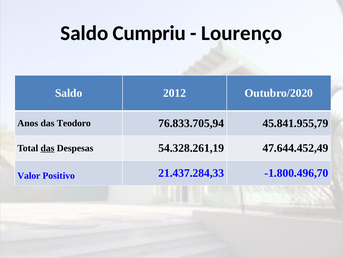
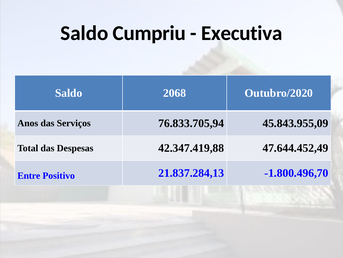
Lourenço: Lourenço -> Executiva
2012: 2012 -> 2068
Teodoro: Teodoro -> Serviços
45.841.955,79: 45.841.955,79 -> 45.843.955,09
das at (47, 148) underline: present -> none
54.328.261,19: 54.328.261,19 -> 42.347.419,88
Valor: Valor -> Entre
21.437.284,33: 21.437.284,33 -> 21.837.284,13
